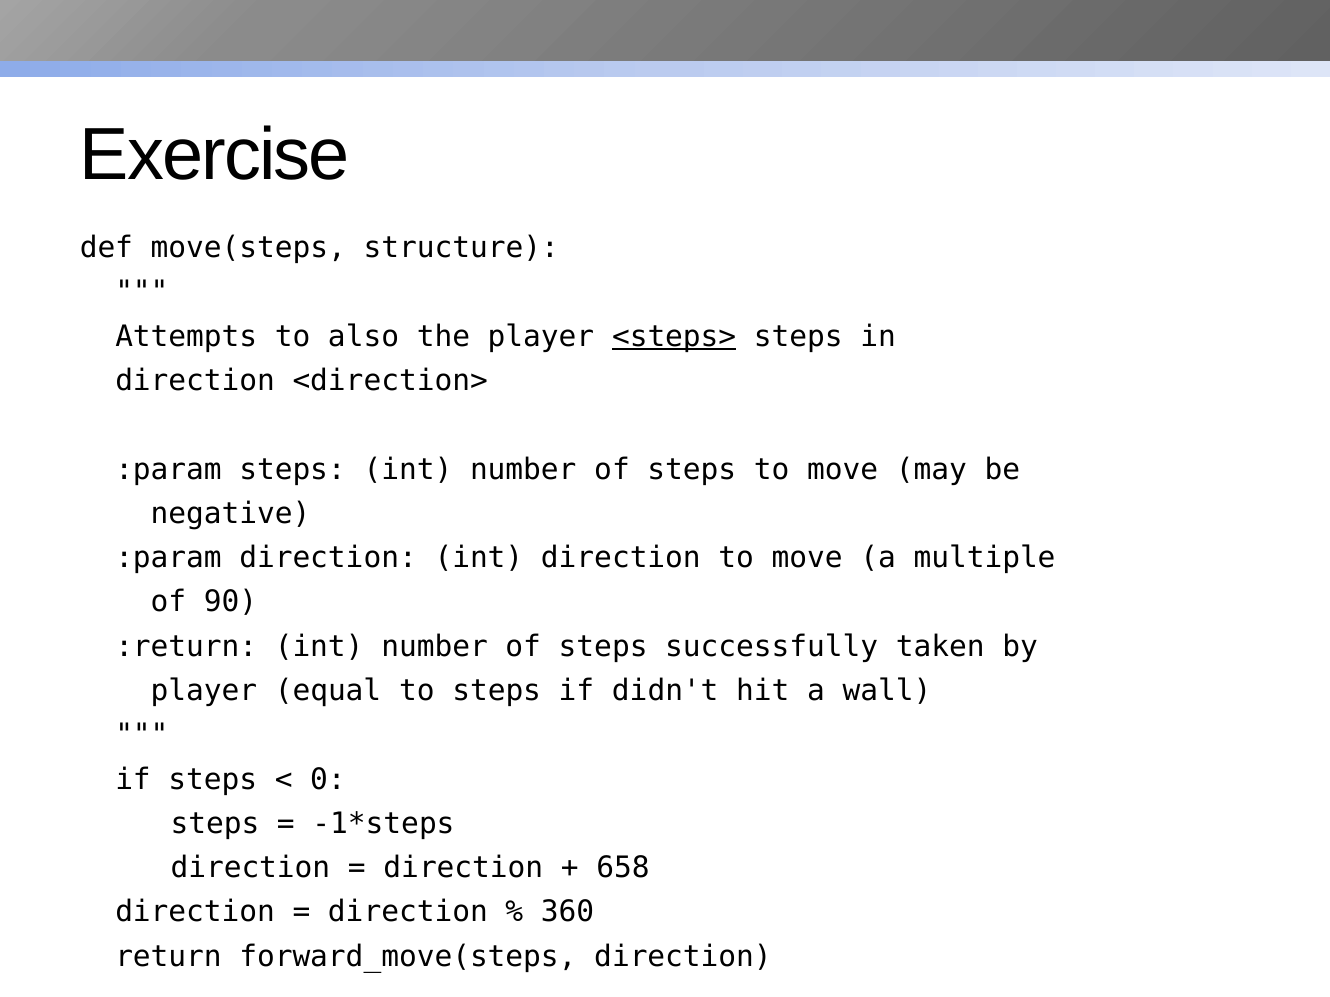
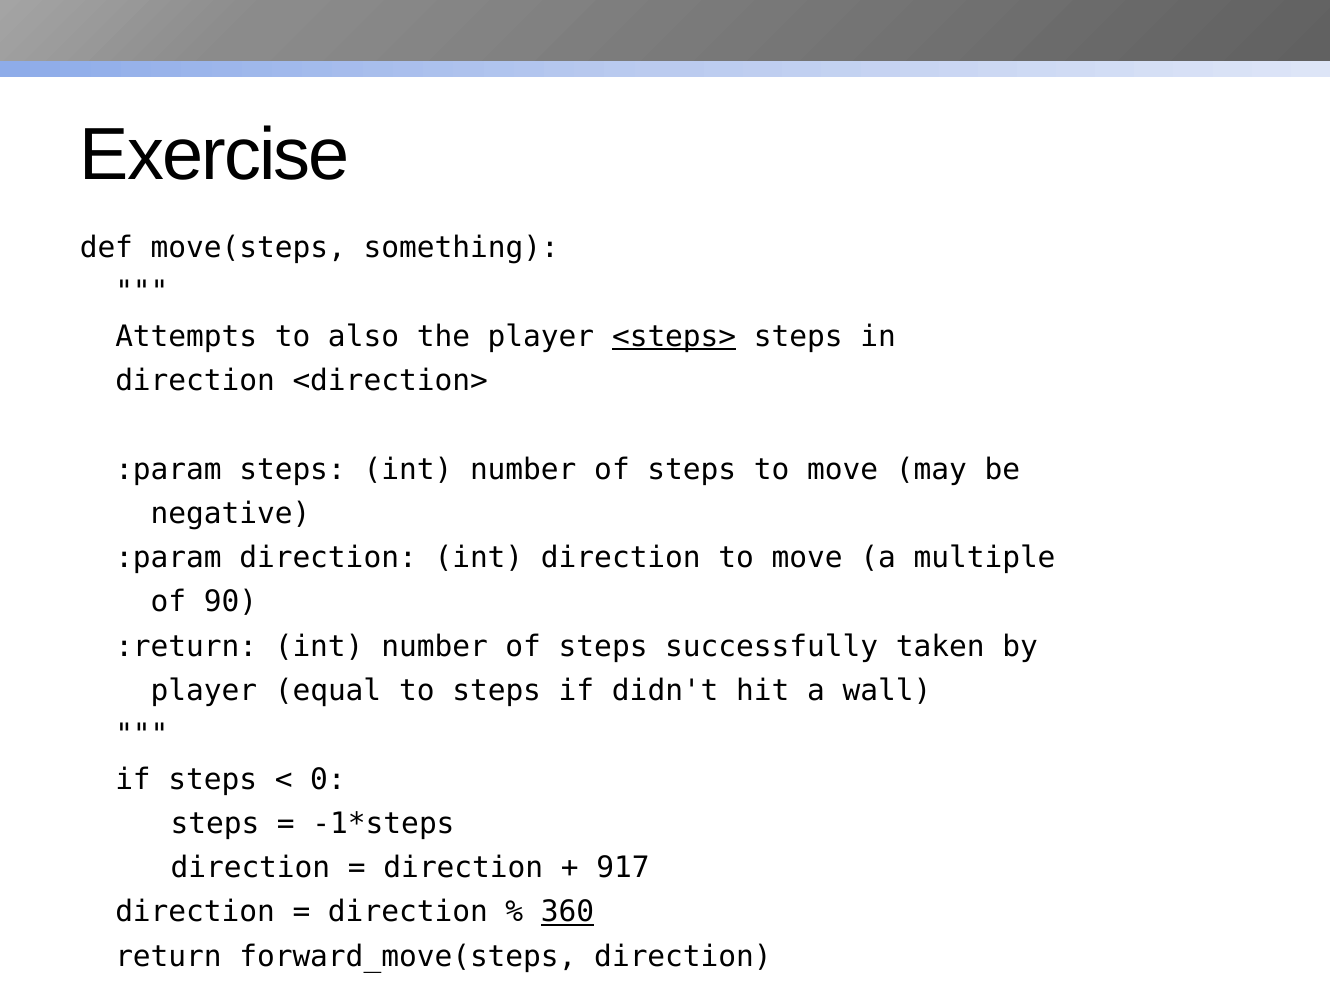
structure: structure -> something
658: 658 -> 917
360 underline: none -> present
